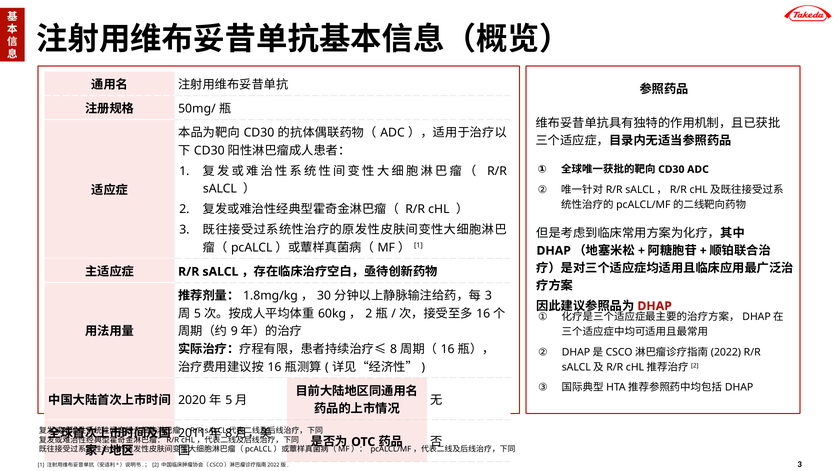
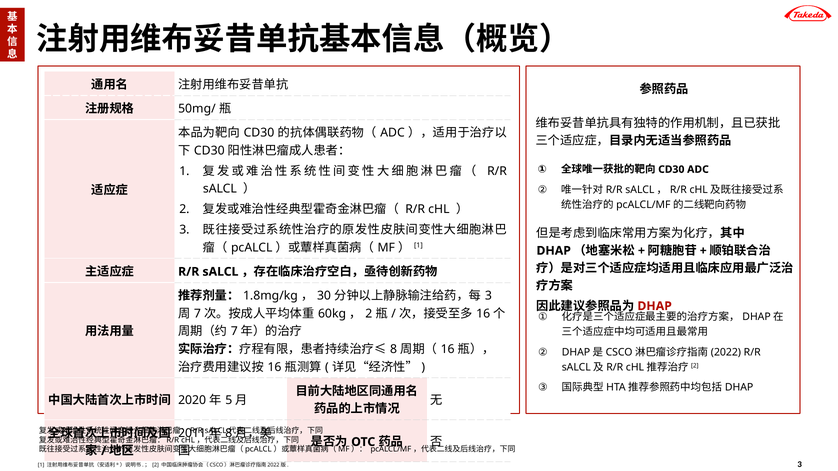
5 at (197, 314): 5 -> 7
9 at (234, 332): 9 -> 7
